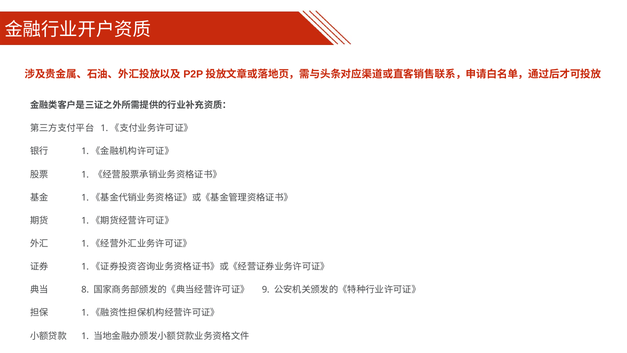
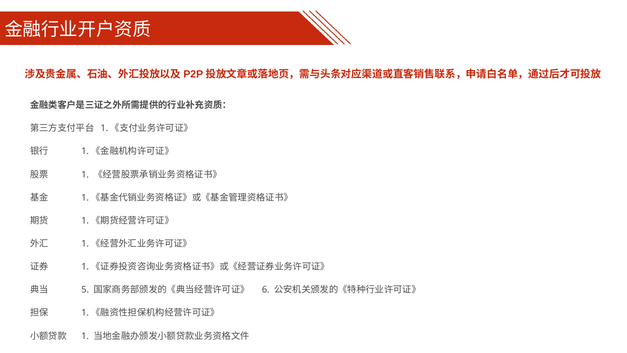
8: 8 -> 5
9: 9 -> 6
